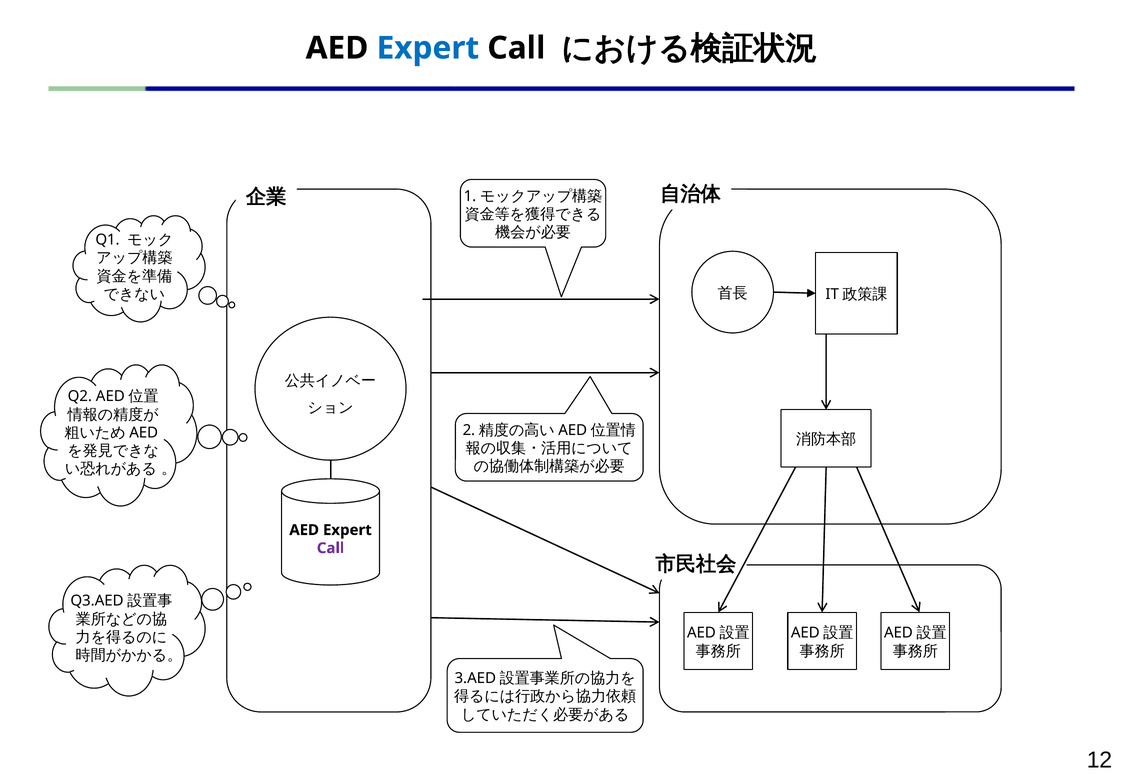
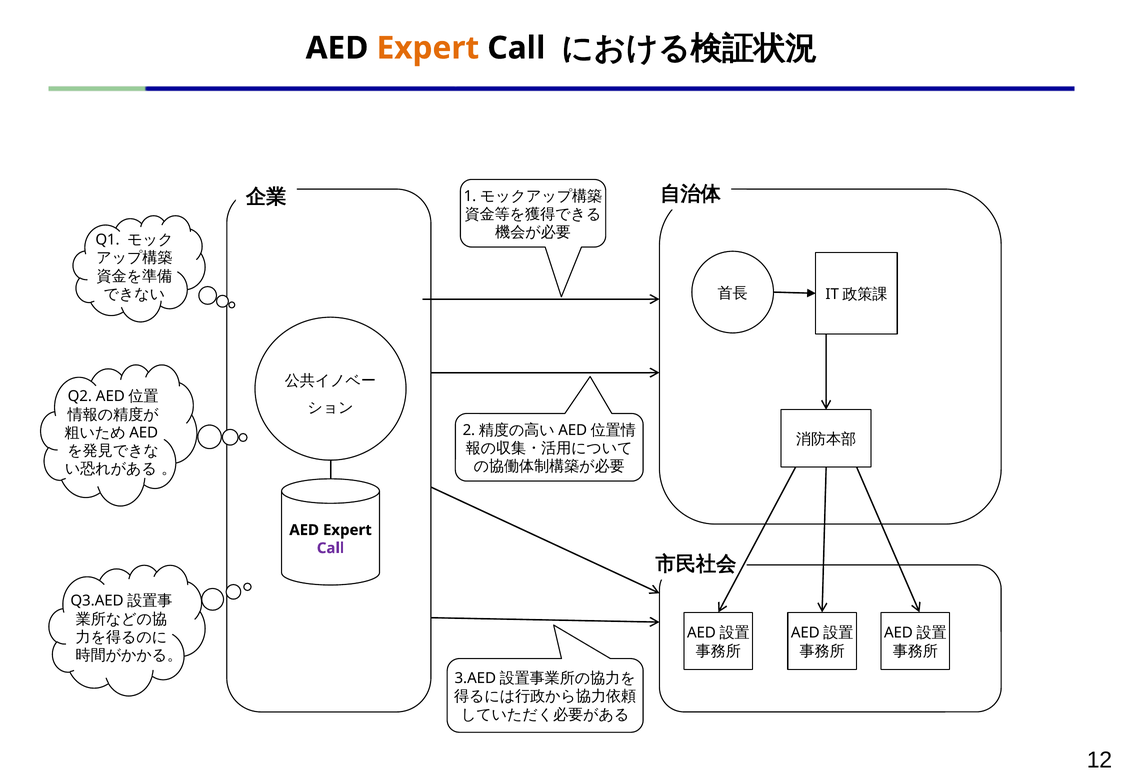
Expert at (428, 48) colour: blue -> orange
